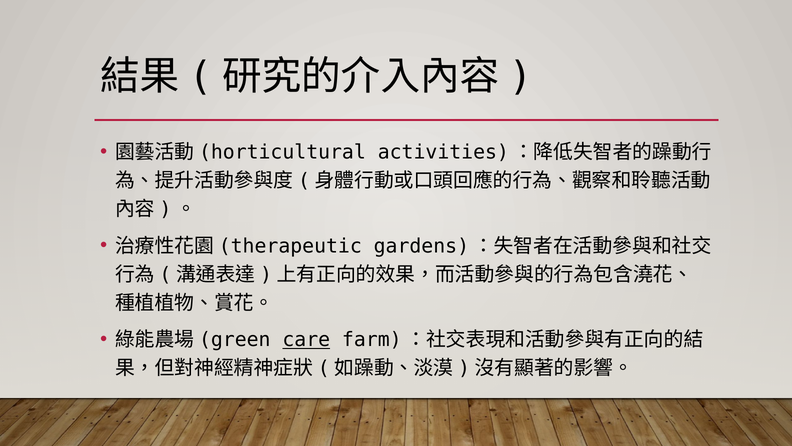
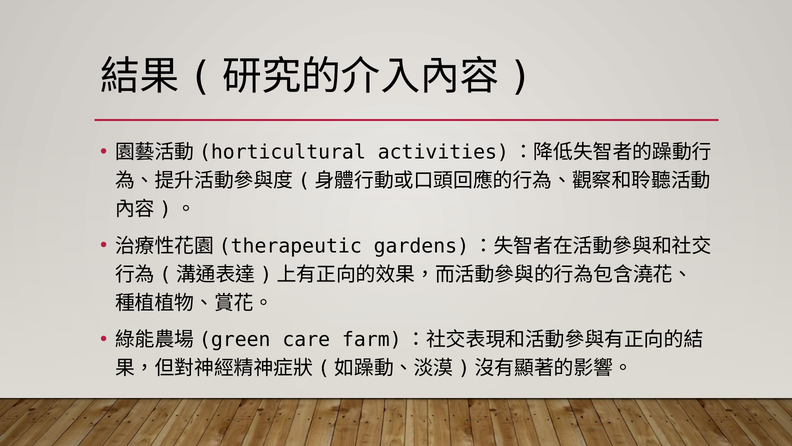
care underline: present -> none
